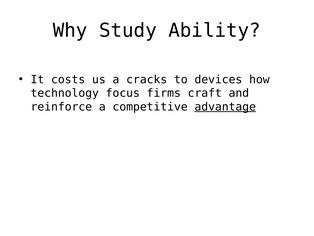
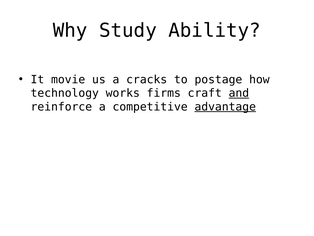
costs: costs -> movie
devices: devices -> postage
focus: focus -> works
and underline: none -> present
